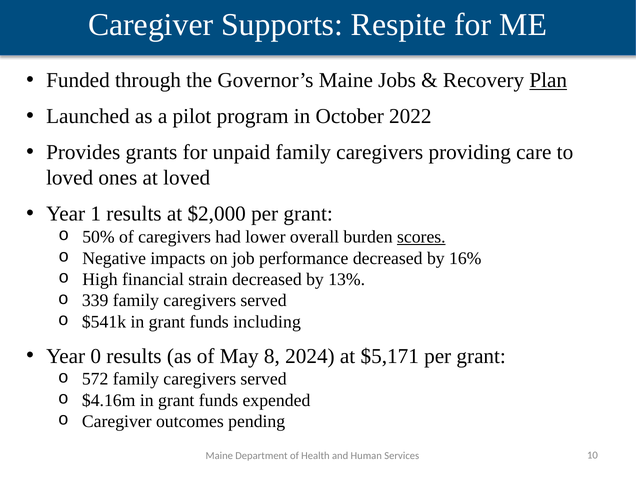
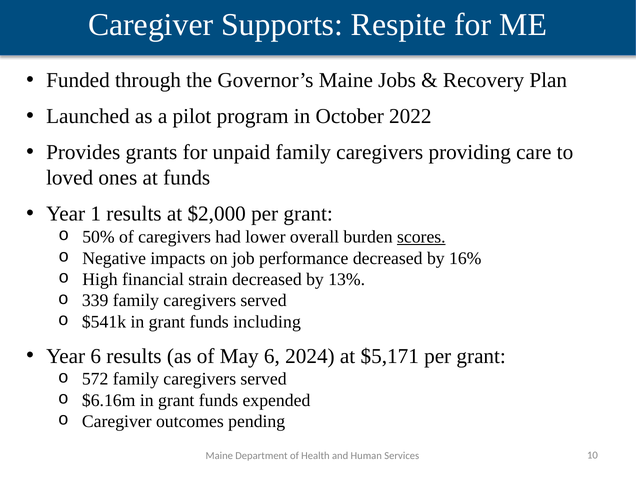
Plan underline: present -> none
at loved: loved -> funds
Year 0: 0 -> 6
May 8: 8 -> 6
$4.16m: $4.16m -> $6.16m
